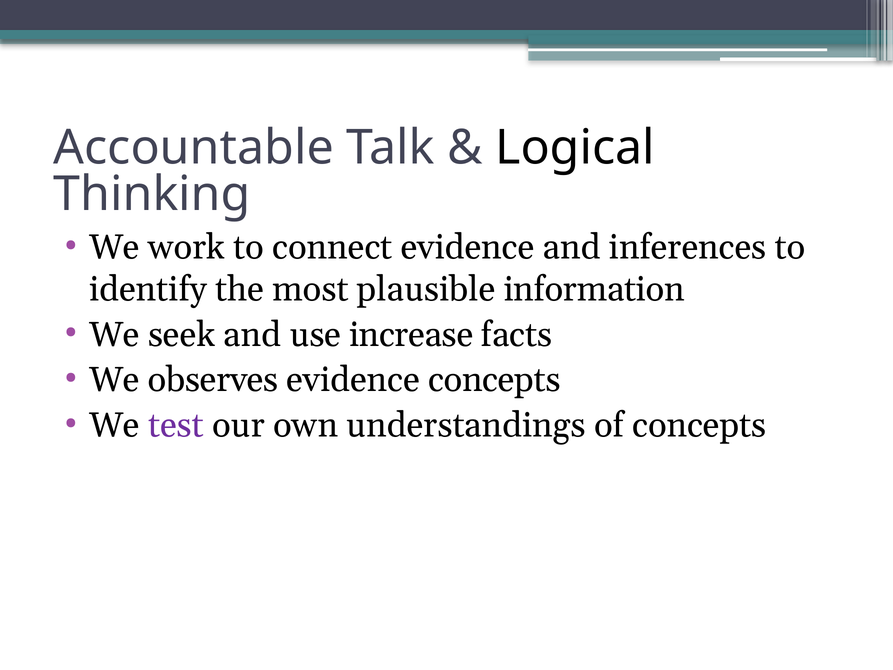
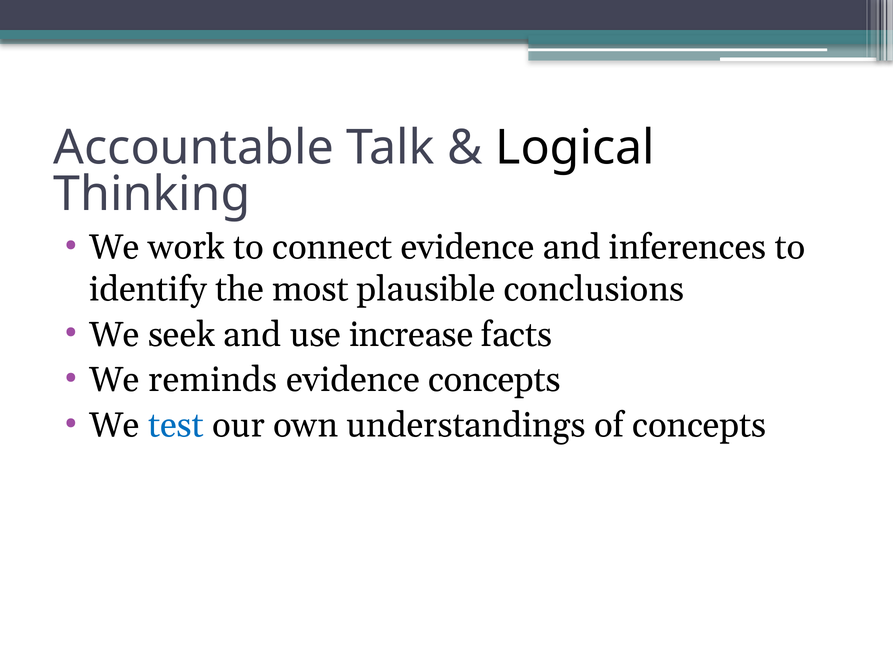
information: information -> conclusions
observes: observes -> reminds
test colour: purple -> blue
